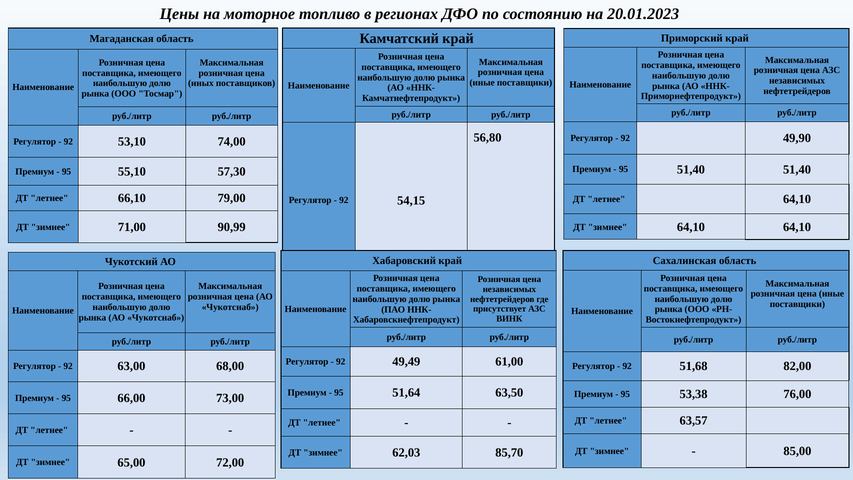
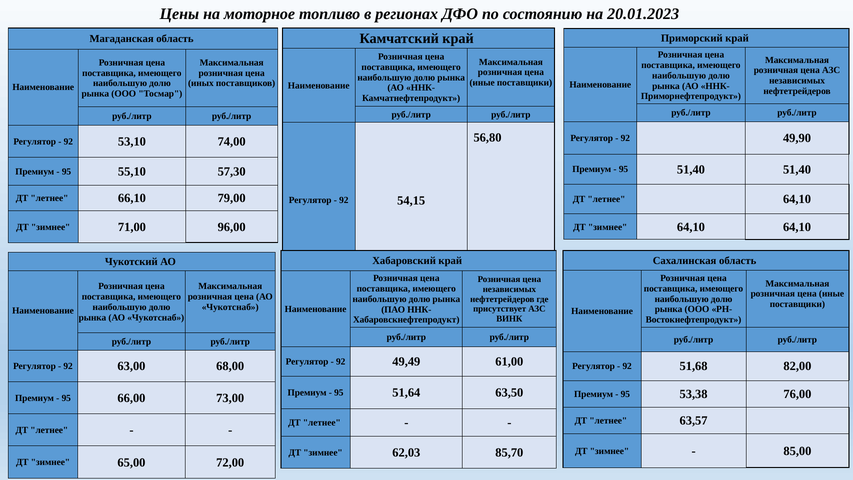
90,99: 90,99 -> 96,00
